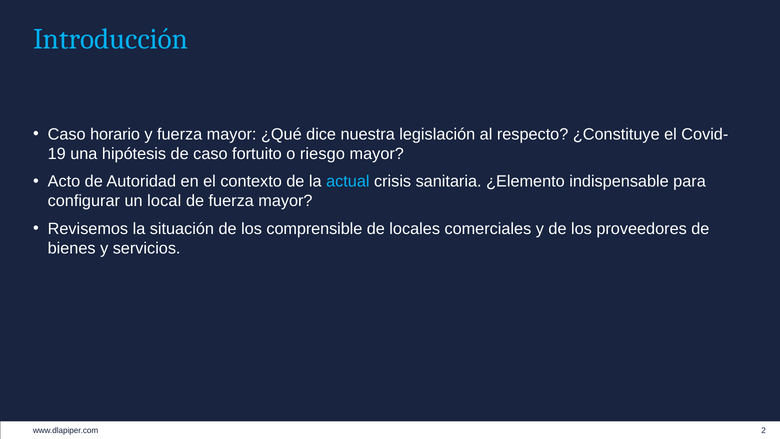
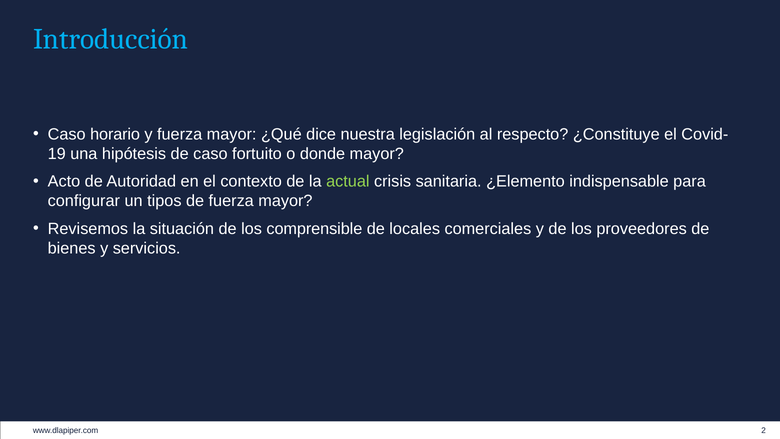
riesgo: riesgo -> donde
actual colour: light blue -> light green
local: local -> tipos
